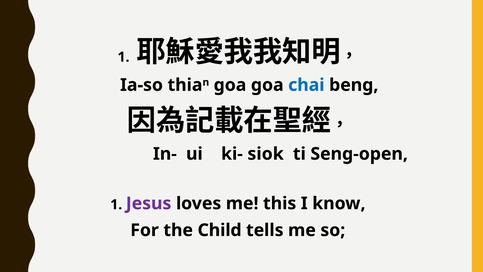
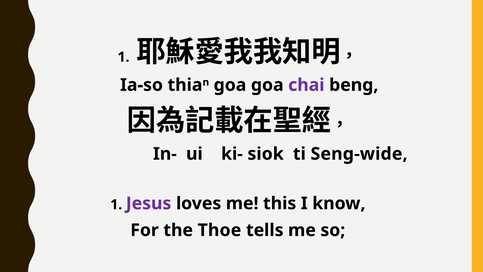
chai colour: blue -> purple
Seng-open: Seng-open -> Seng-wide
Child: Child -> Thoe
